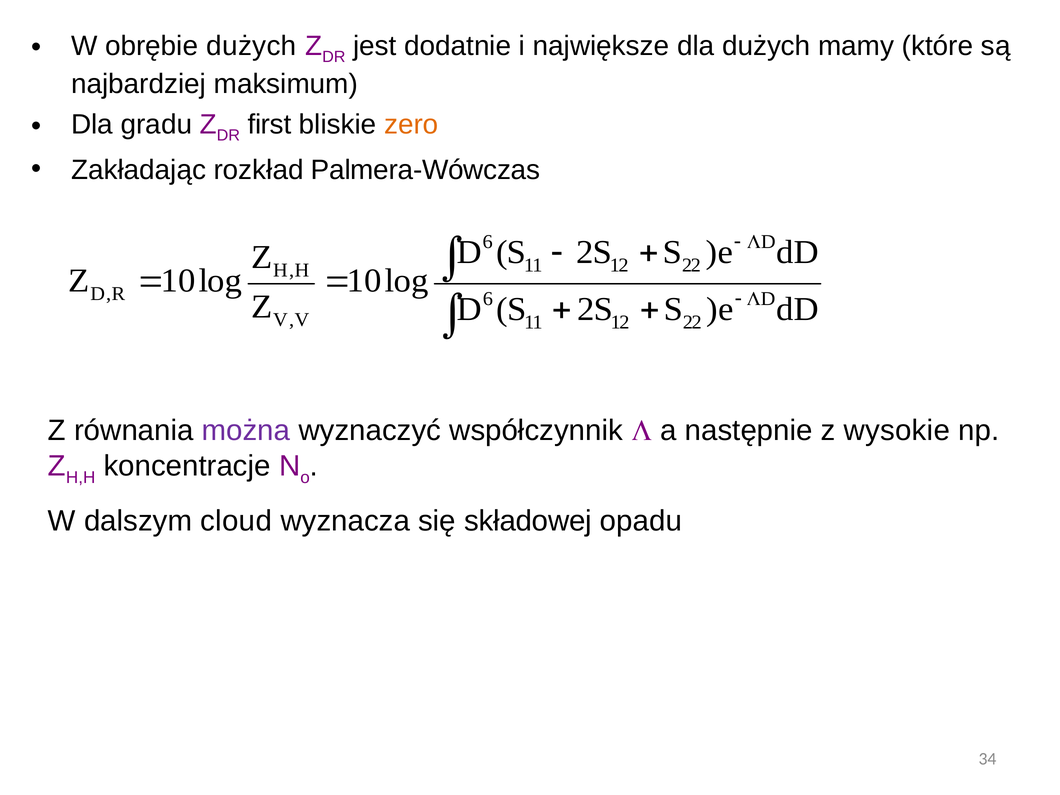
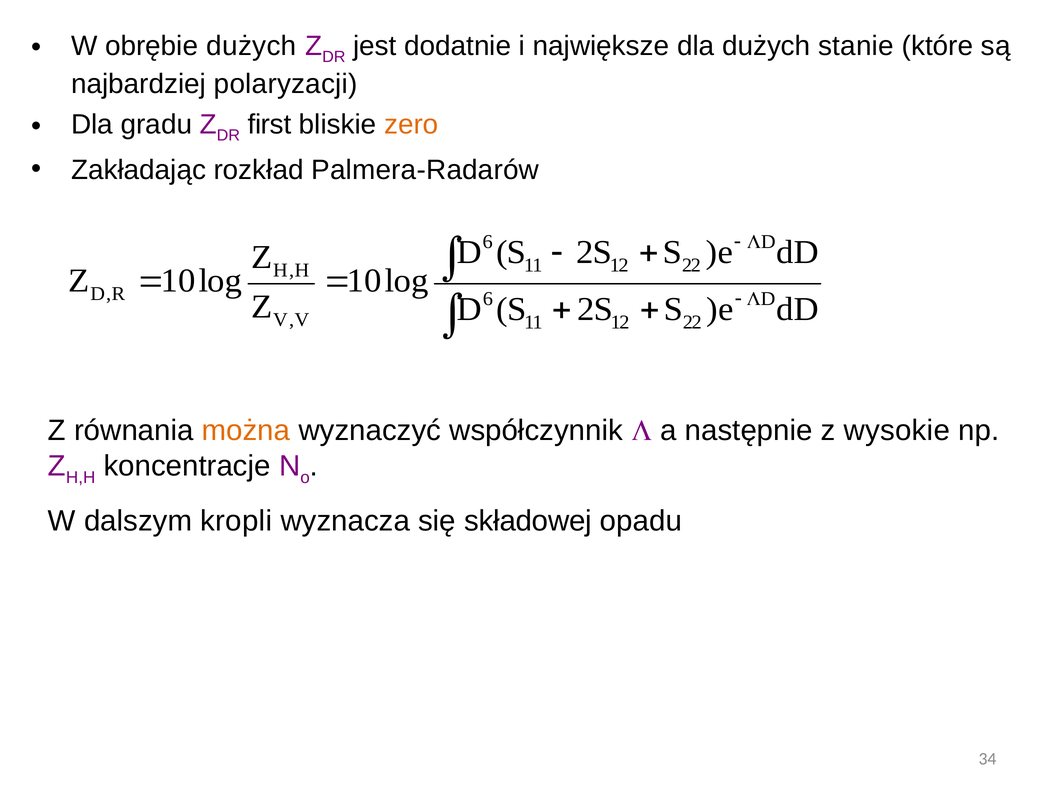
mamy: mamy -> stanie
maksimum: maksimum -> polaryzacji
Palmera-Wówczas: Palmera-Wówczas -> Palmera-Radarów
można colour: purple -> orange
cloud: cloud -> kropli
